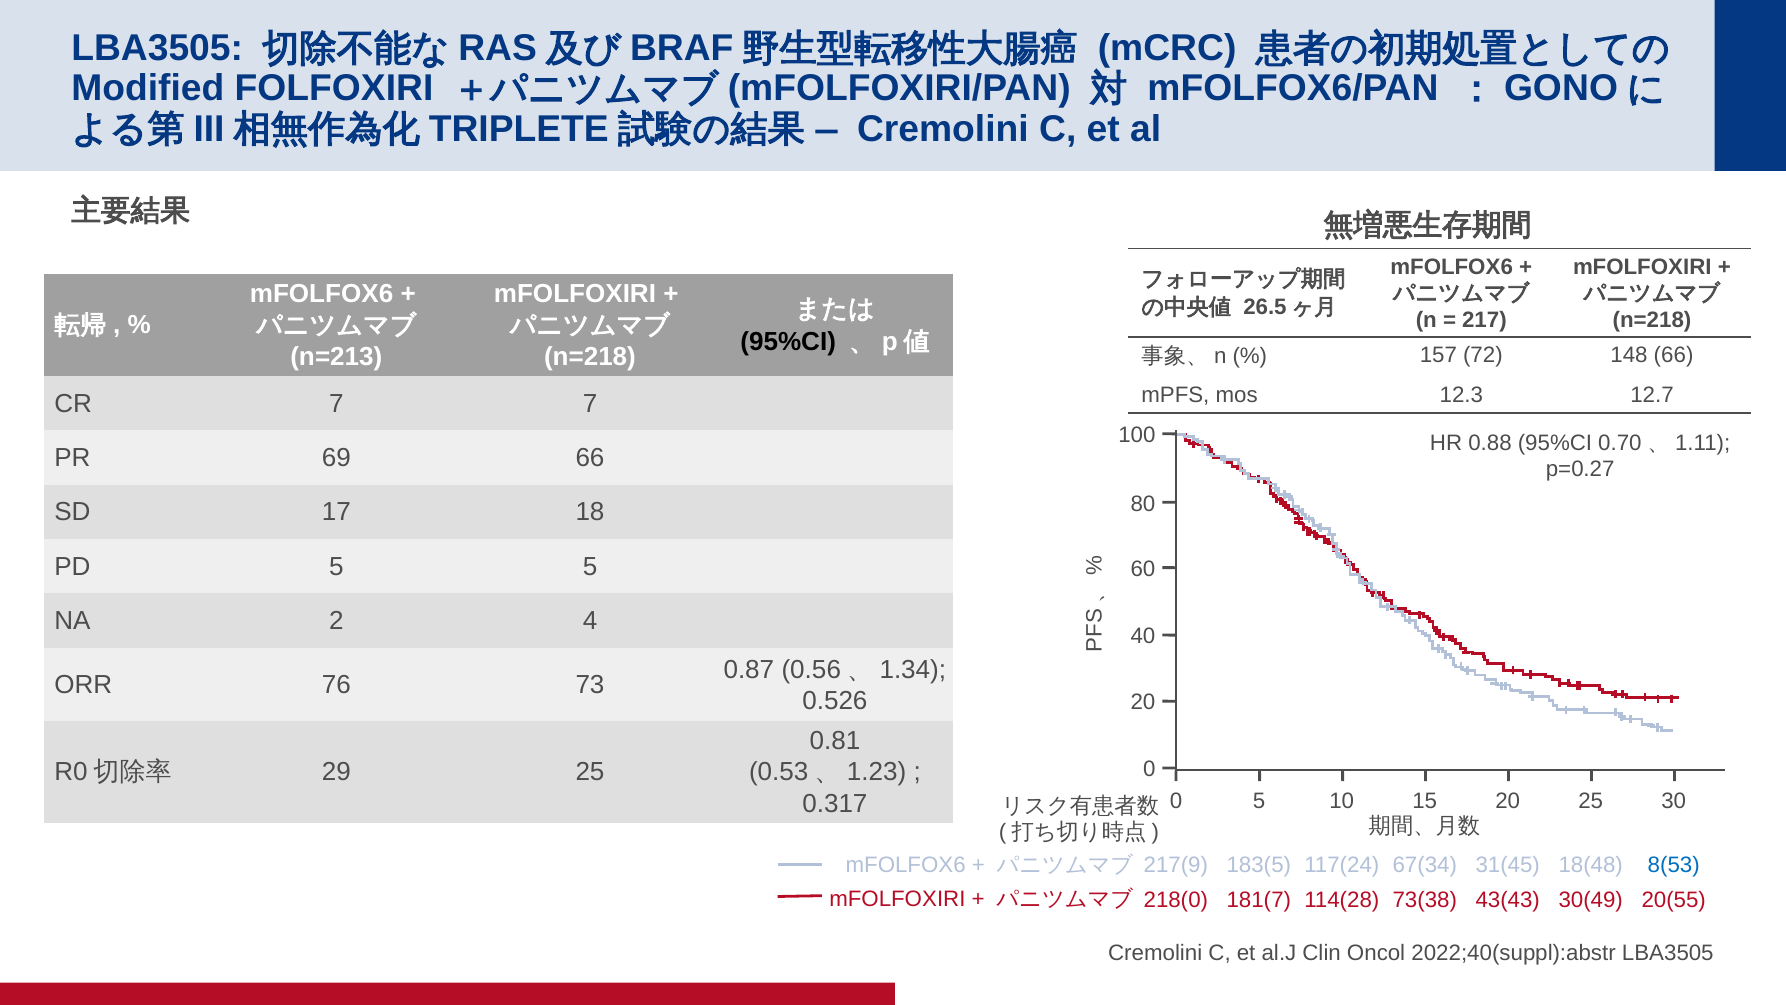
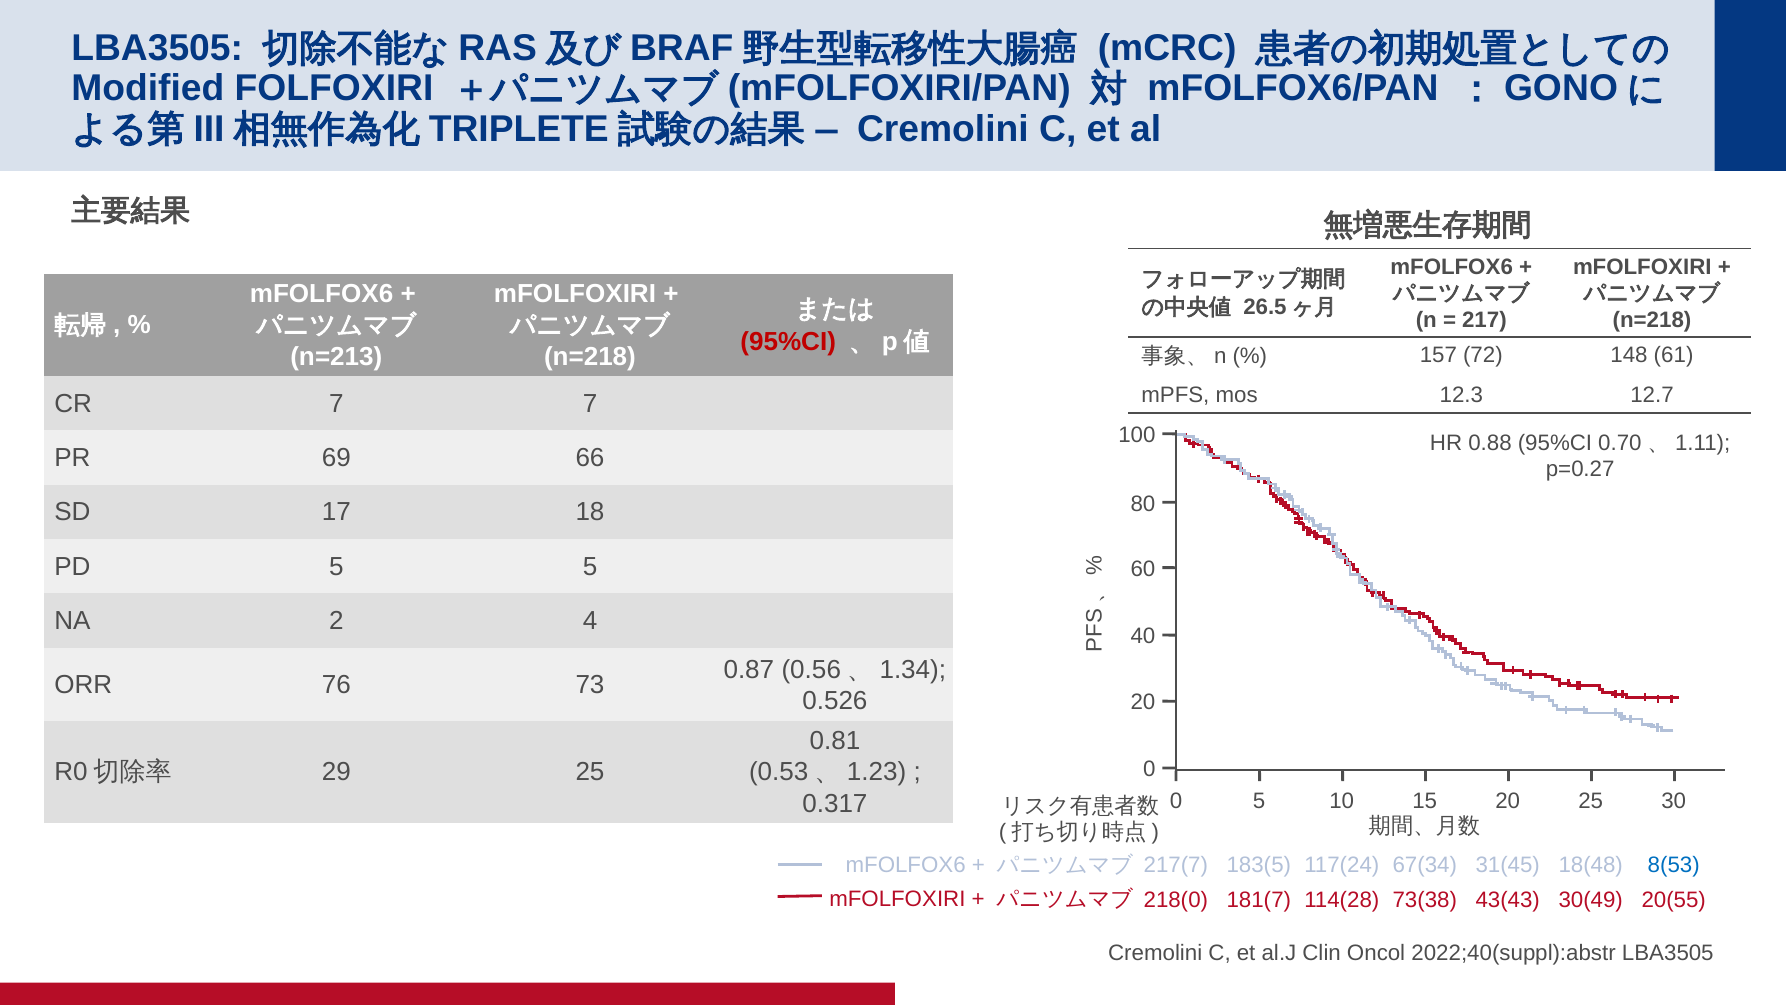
95%CI at (788, 341) colour: black -> red
148 66: 66 -> 61
217(9: 217(9 -> 217(7
